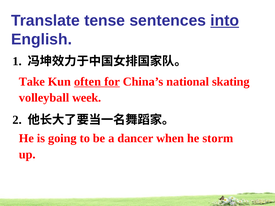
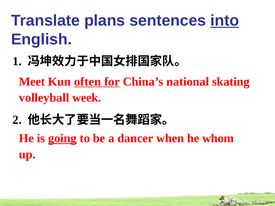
tense: tense -> plans
Take: Take -> Meet
going underline: none -> present
storm: storm -> whom
